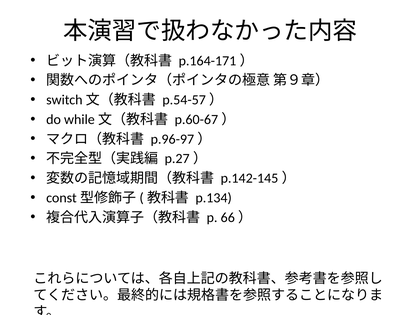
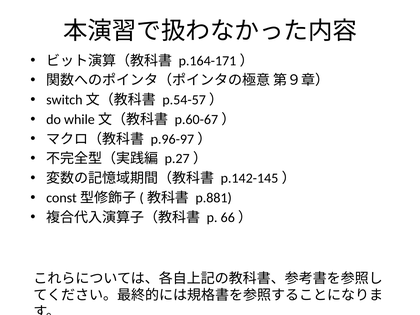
p.134: p.134 -> p.881
